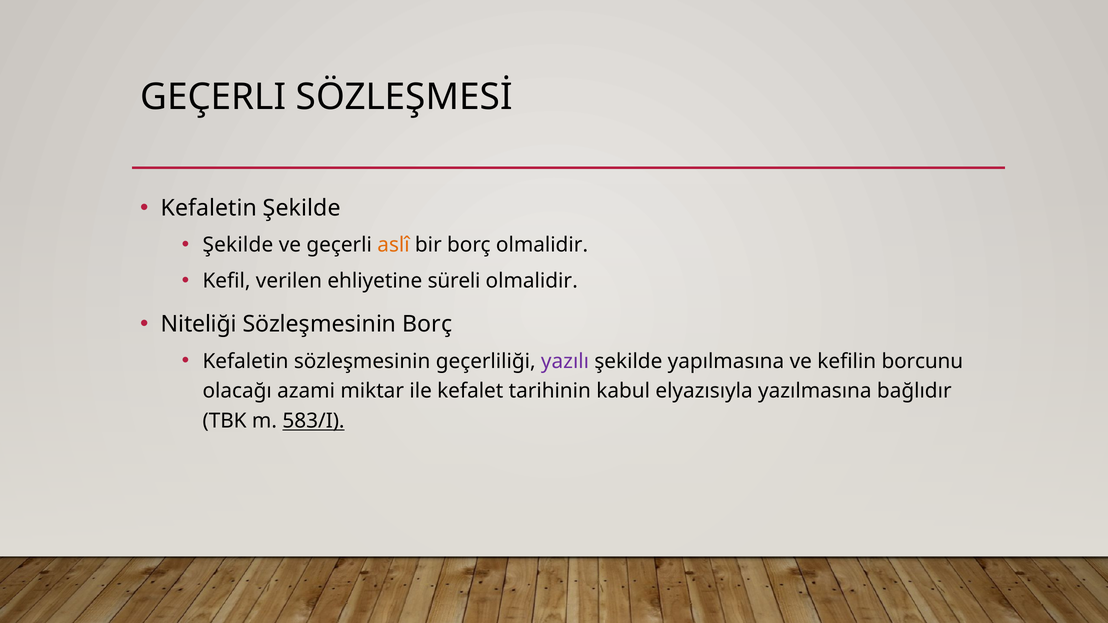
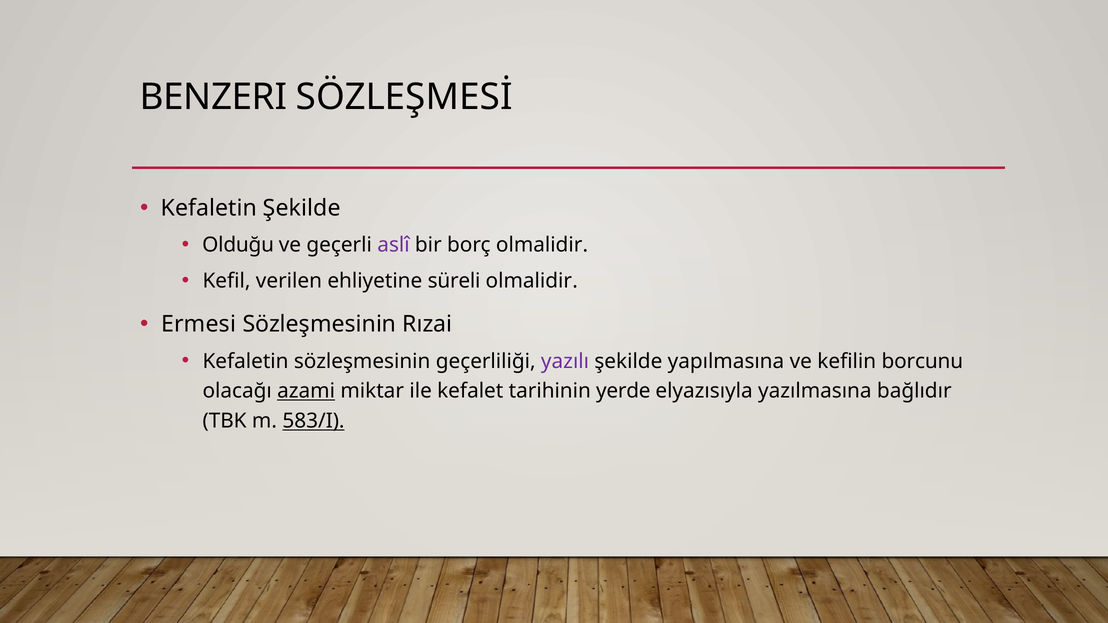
GEÇERLI at (213, 97): GEÇERLI -> BENZERI
Şekilde at (238, 245): Şekilde -> Olduğu
aslî colour: orange -> purple
Niteliği: Niteliği -> Ermesi
Sözleşmesinin Borç: Borç -> Rızai
azami underline: none -> present
kabul: kabul -> yerde
